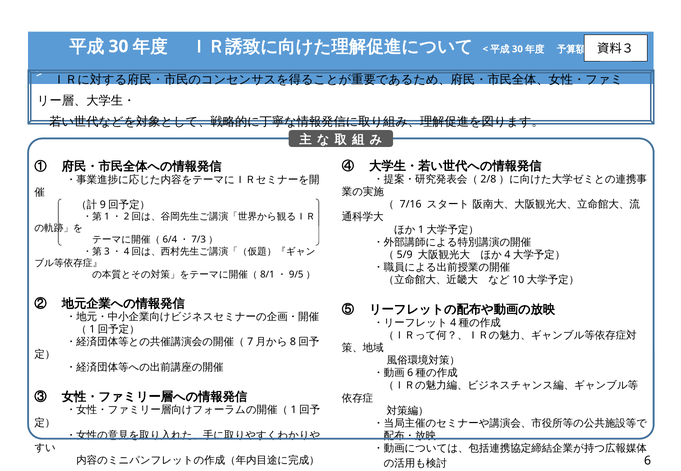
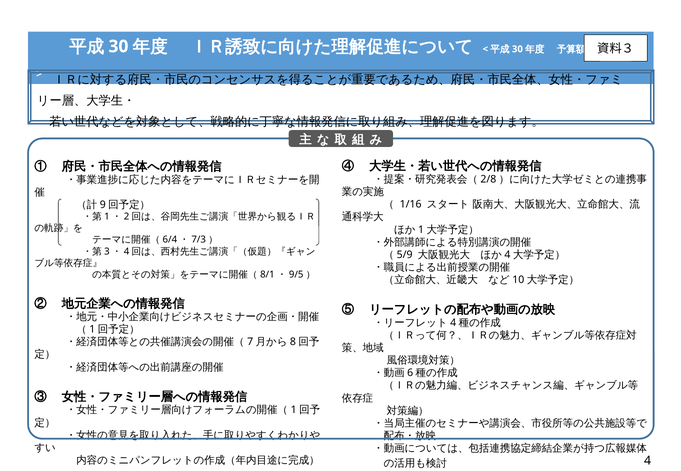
7/16: 7/16 -> 1/16
6: 6 -> 4
